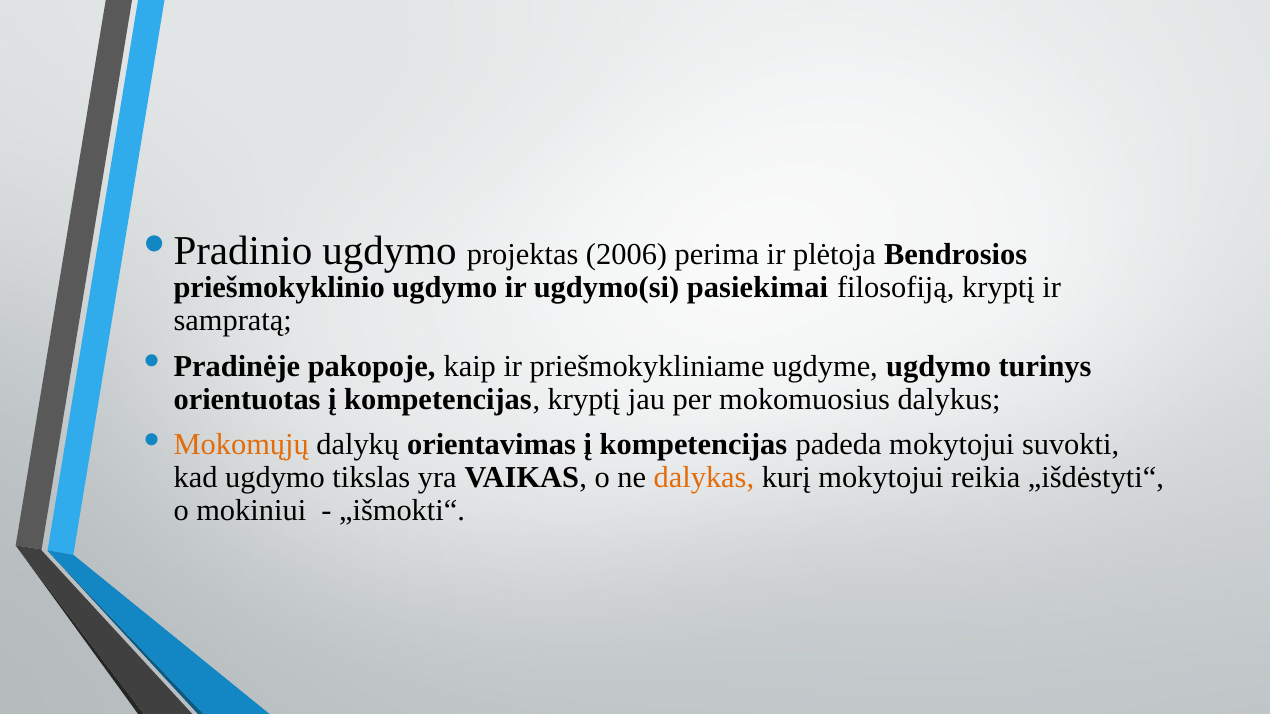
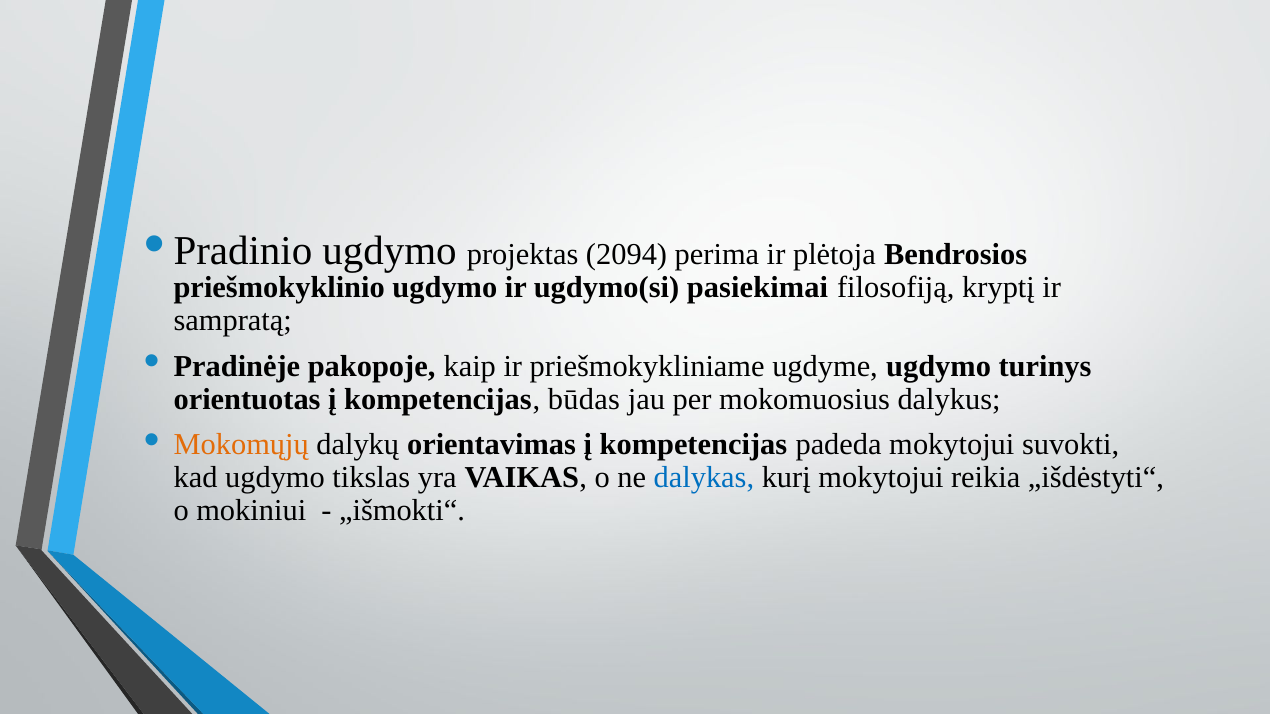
2006: 2006 -> 2094
kompetencijas kryptį: kryptį -> būdas
dalykas colour: orange -> blue
